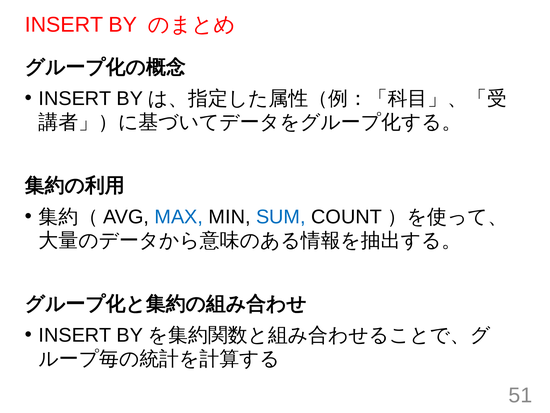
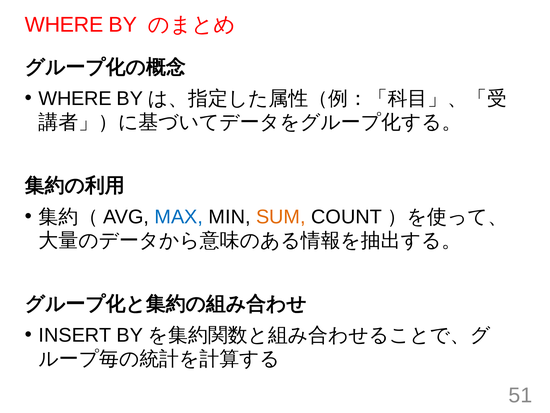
INSERT at (64, 25): INSERT -> WHERE
INSERT at (75, 98): INSERT -> WHERE
SUM colour: blue -> orange
